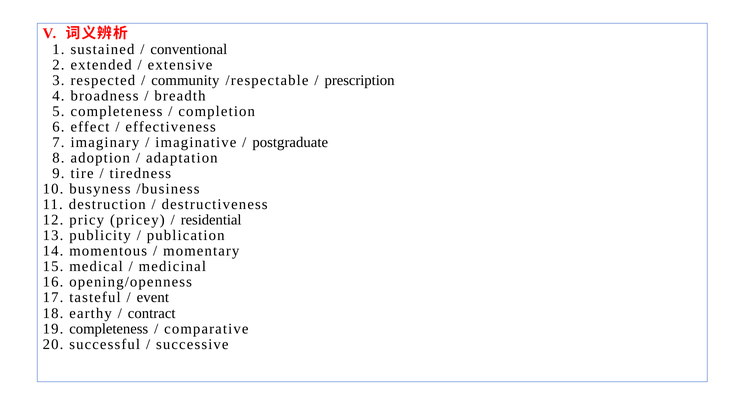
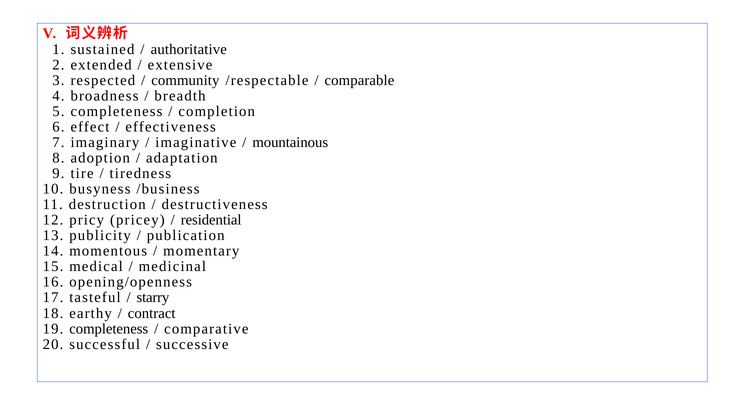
conventional: conventional -> authoritative
prescription: prescription -> comparable
postgraduate: postgraduate -> mountainous
event: event -> starry
